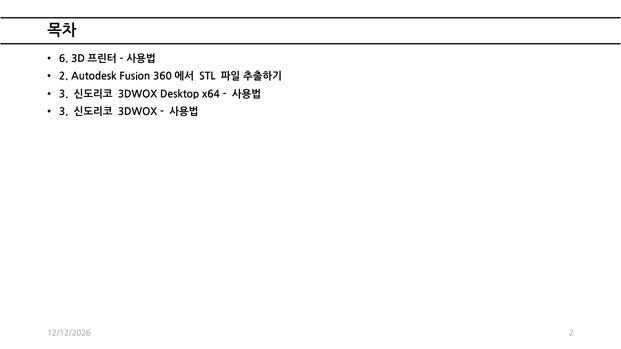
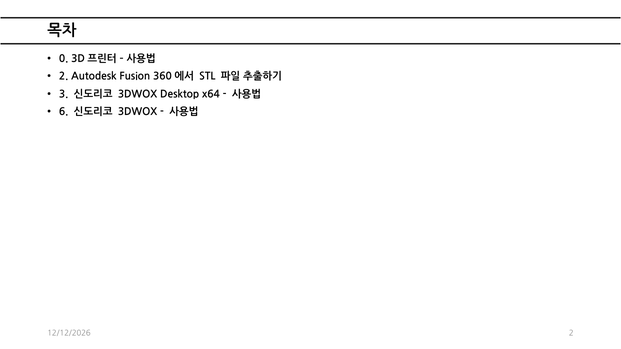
6: 6 -> 0
3 at (64, 112): 3 -> 6
